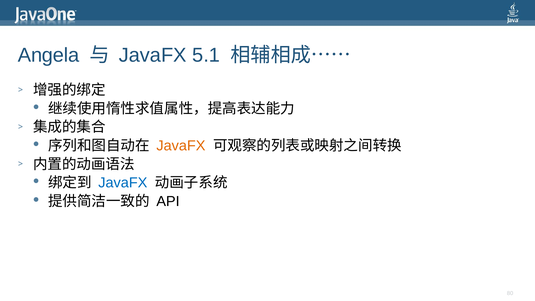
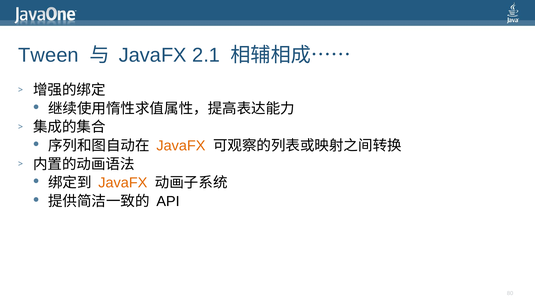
Angela: Angela -> Tween
5.1: 5.1 -> 2.1
JavaFX at (123, 183) colour: blue -> orange
